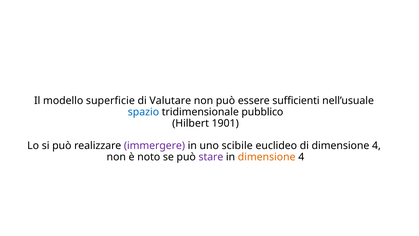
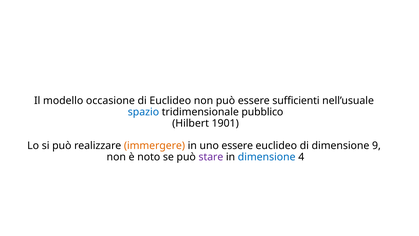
superficie: superficie -> occasione
di Valutare: Valutare -> Euclideo
immergere colour: purple -> orange
uno scibile: scibile -> essere
di dimensione 4: 4 -> 9
dimensione at (267, 157) colour: orange -> blue
